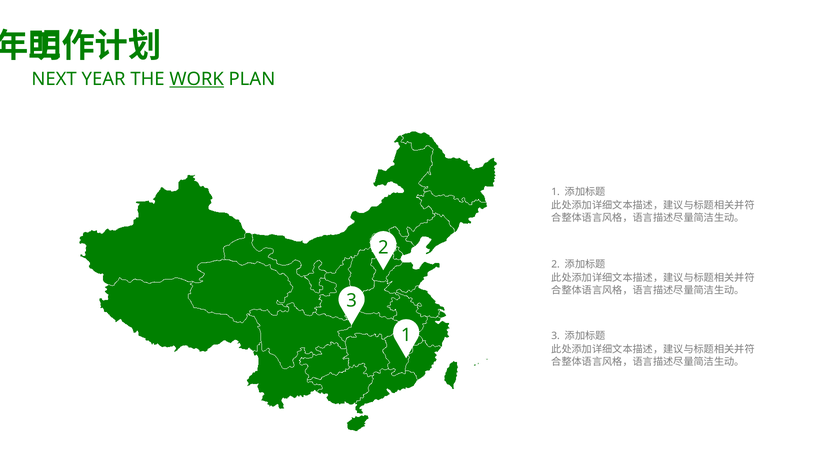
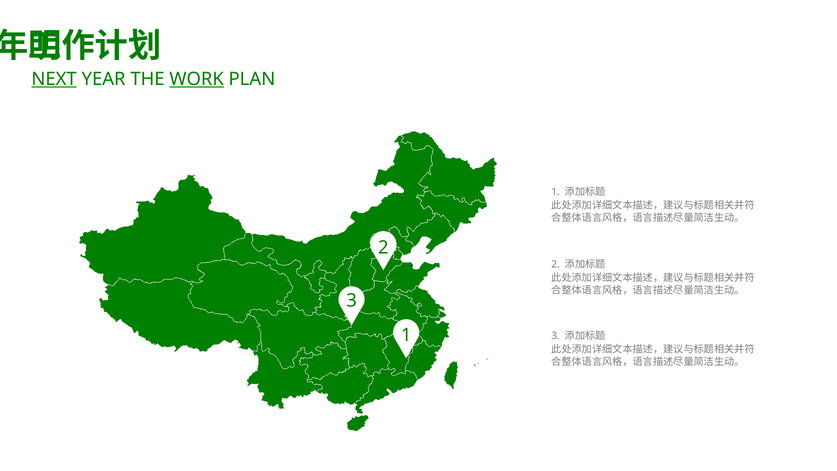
NEXT underline: none -> present
